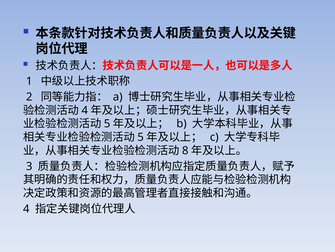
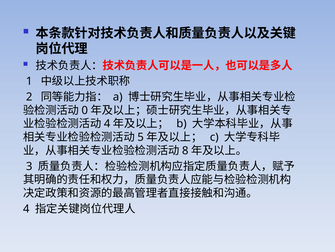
4 at (85, 110): 4 -> 0
5 at (107, 123): 5 -> 4
